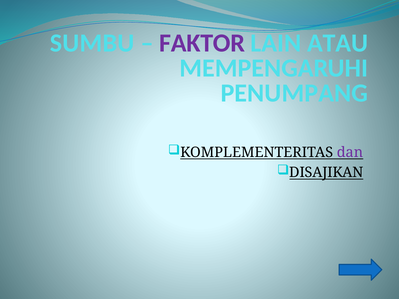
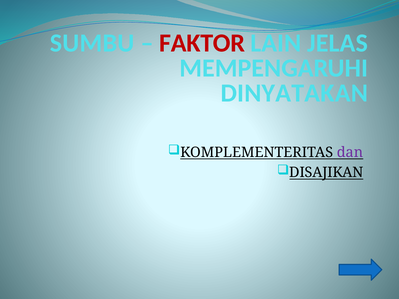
FAKTOR colour: purple -> red
ATAU: ATAU -> JELAS
PENUMPANG: PENUMPANG -> DINYATAKAN
